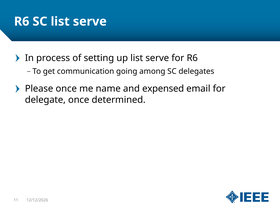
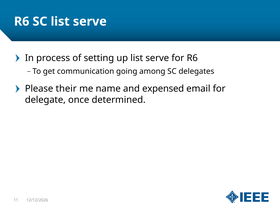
Please once: once -> their
